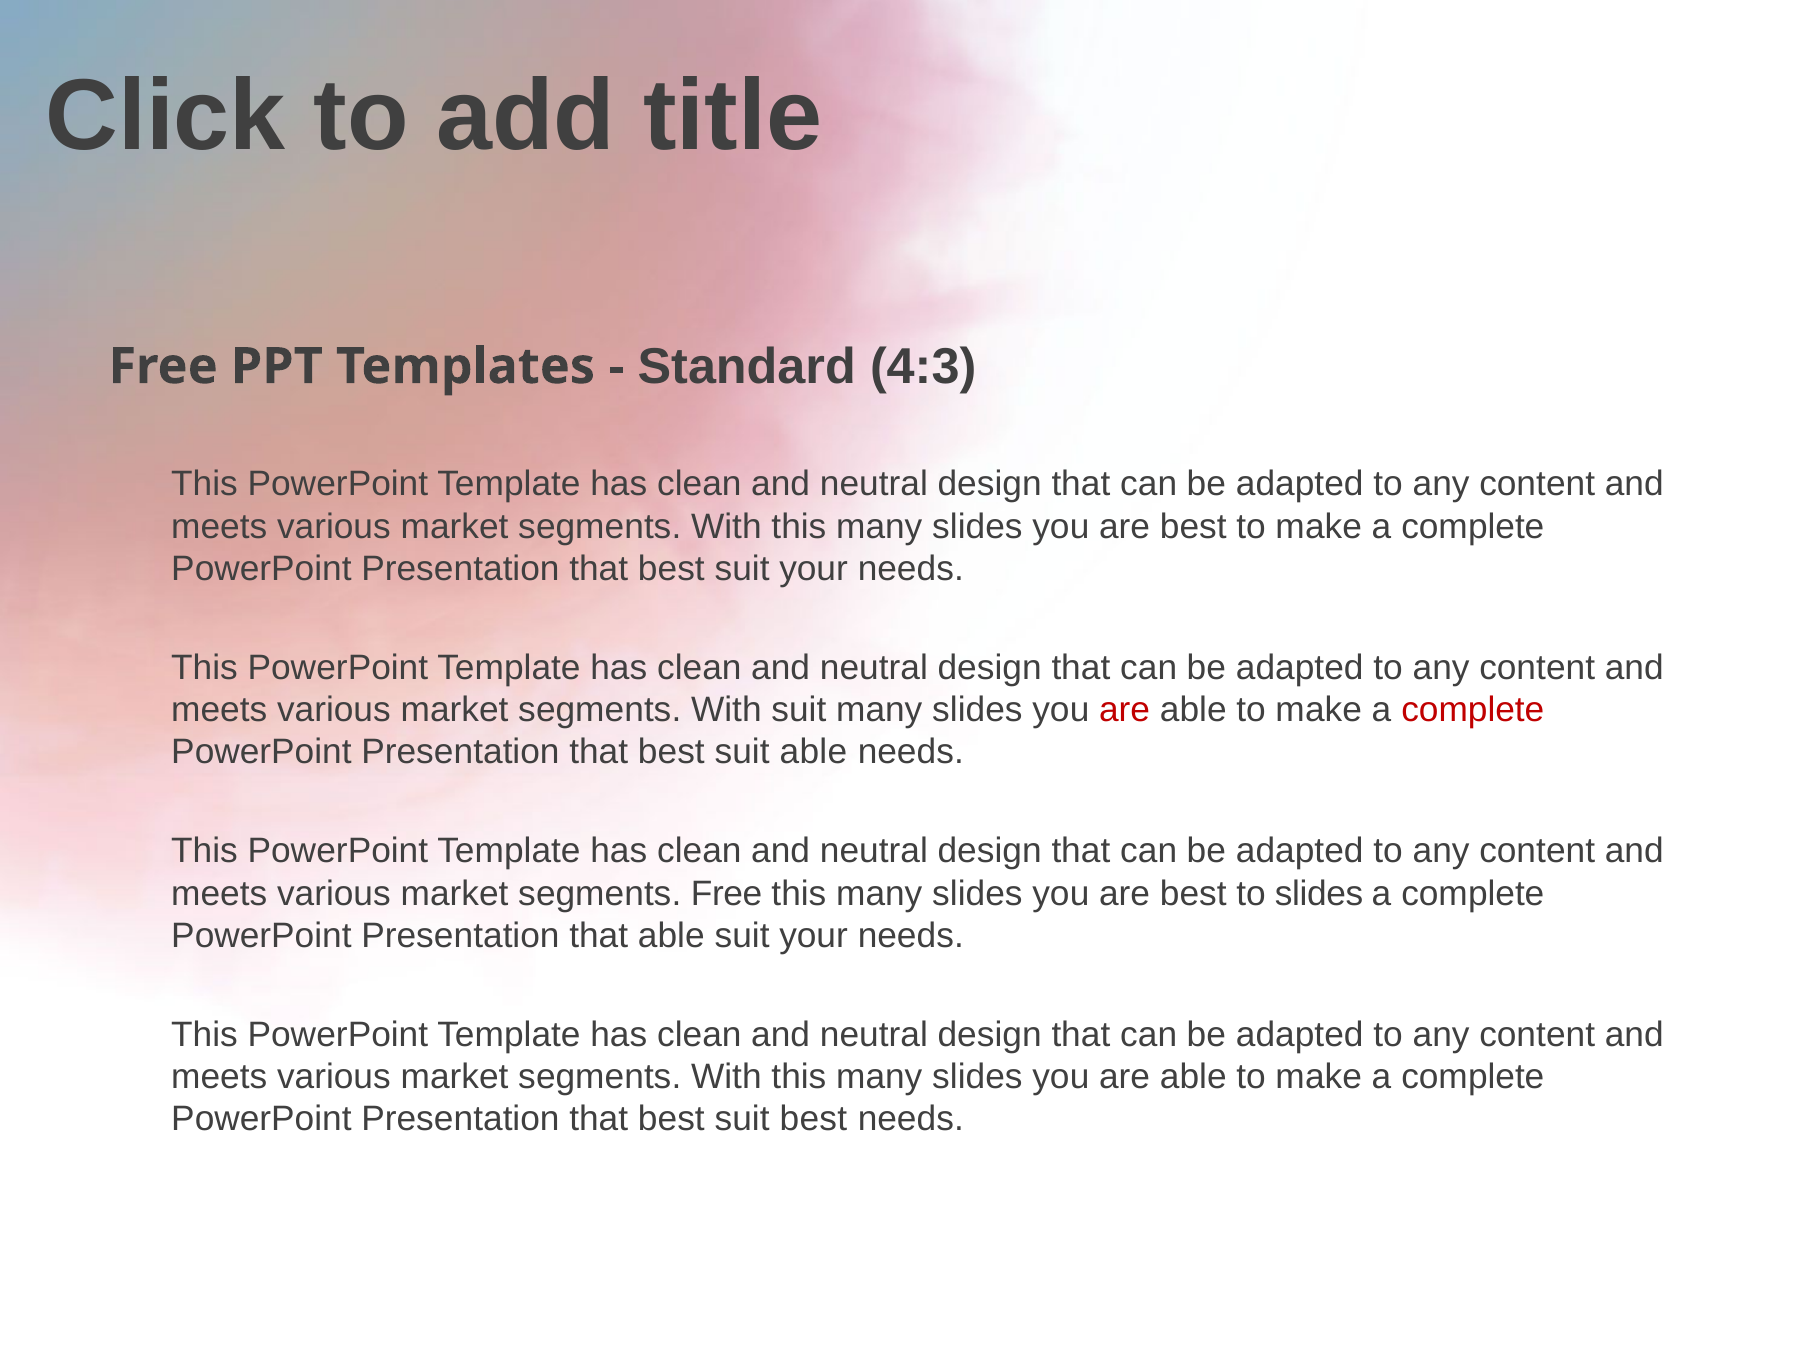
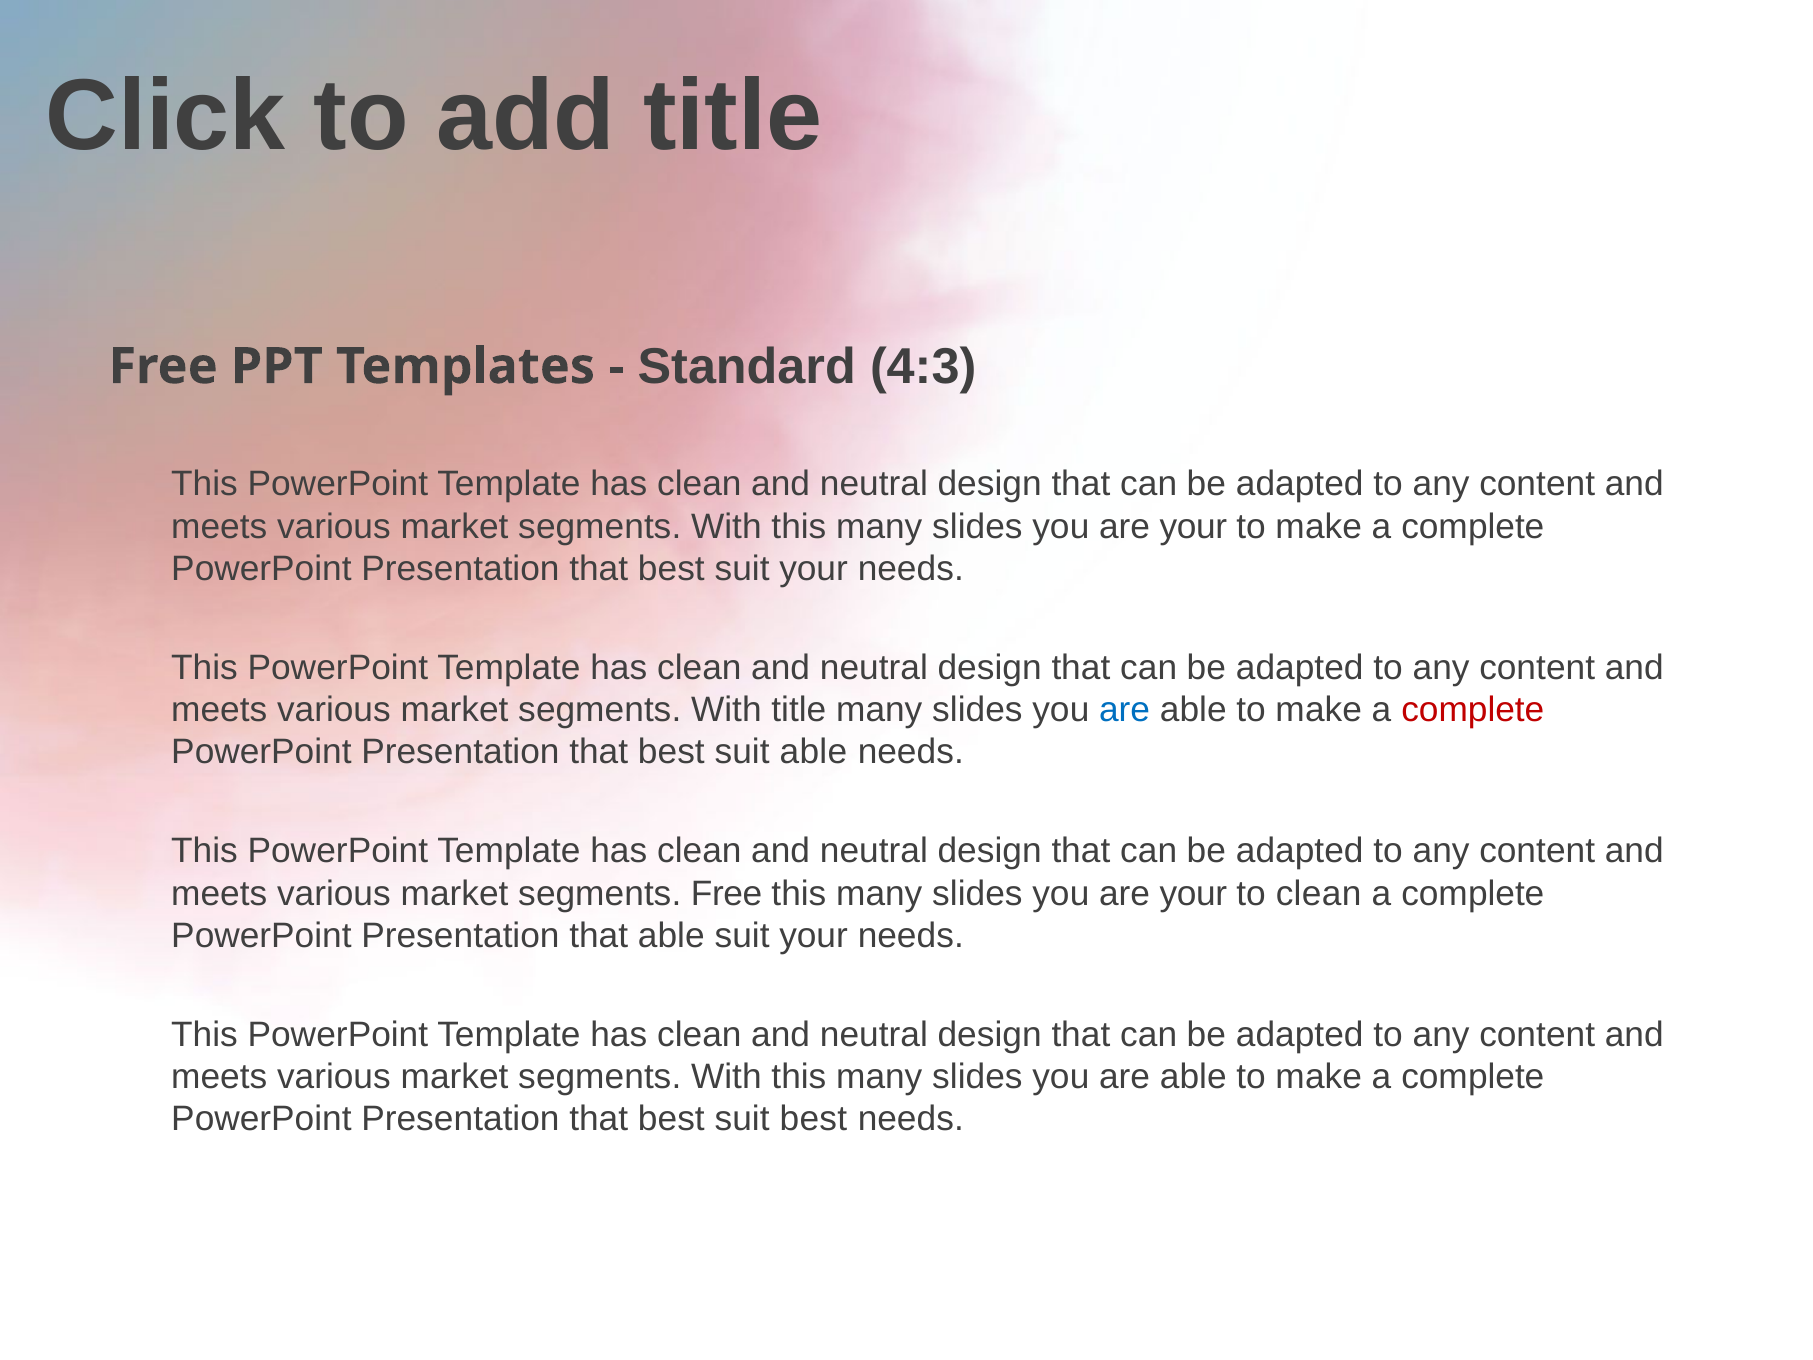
best at (1193, 526): best -> your
With suit: suit -> title
are at (1125, 710) colour: red -> blue
best at (1193, 893): best -> your
to slides: slides -> clean
